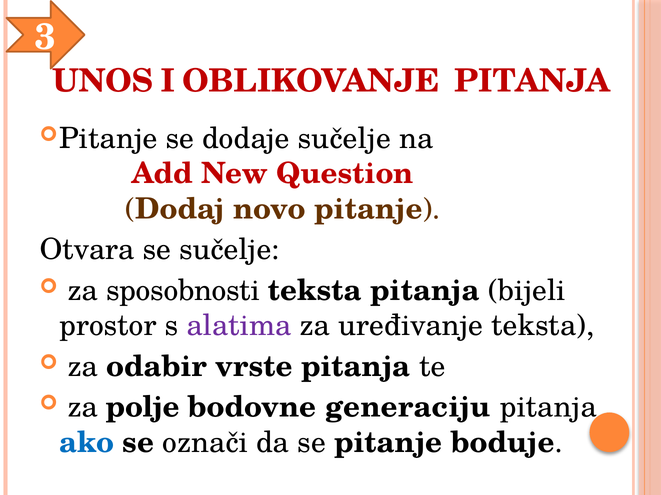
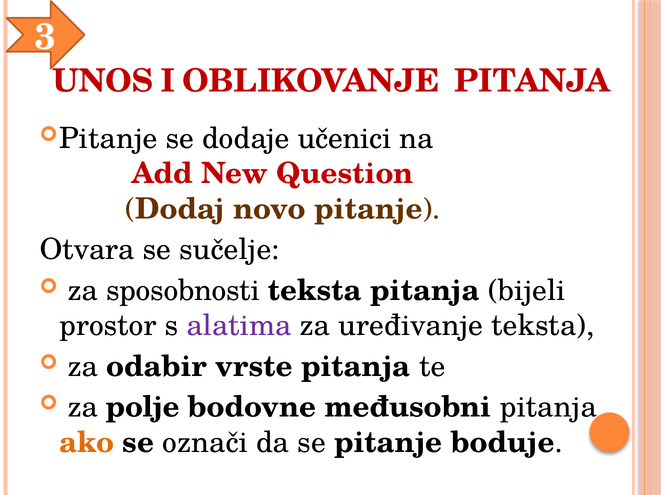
dodaje sučelje: sučelje -> učenici
generaciju: generaciju -> međusobni
ako colour: blue -> orange
